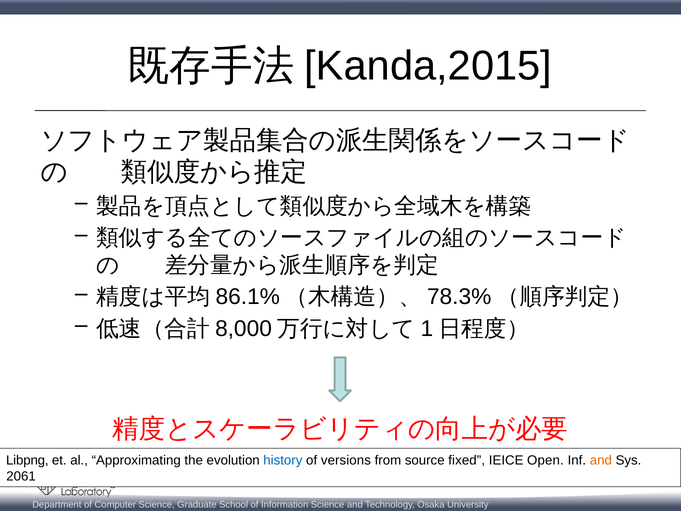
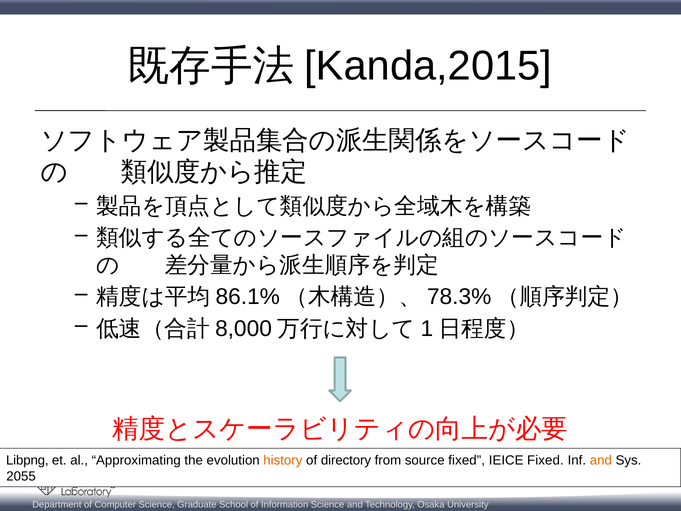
history colour: blue -> orange
versions: versions -> directory
IEICE Open: Open -> Fixed
2061: 2061 -> 2055
